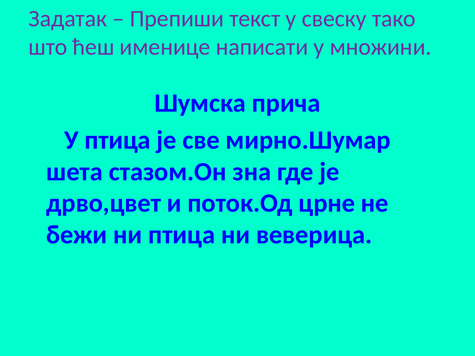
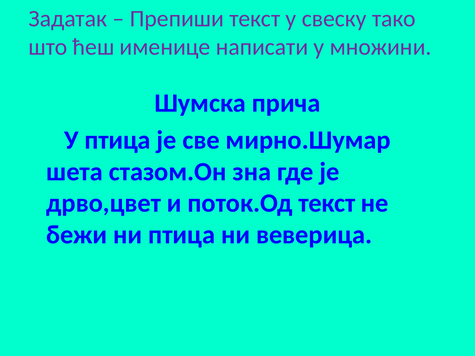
поток.Од црне: црне -> текст
